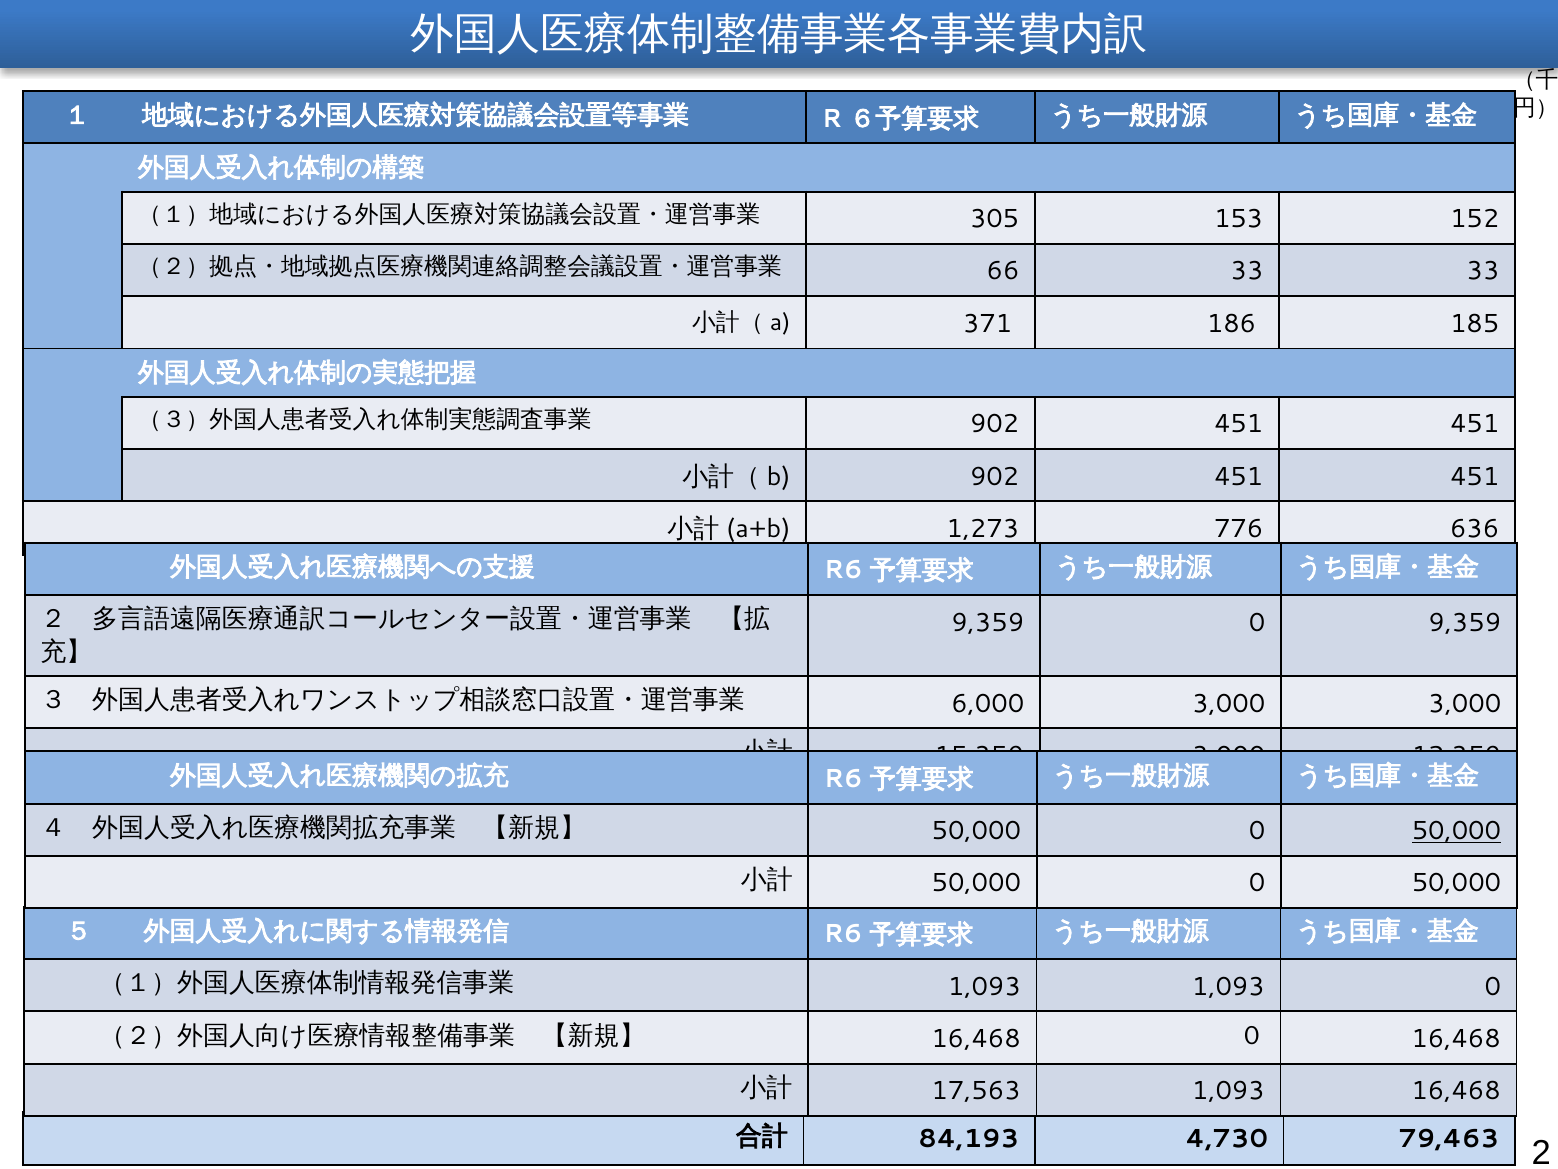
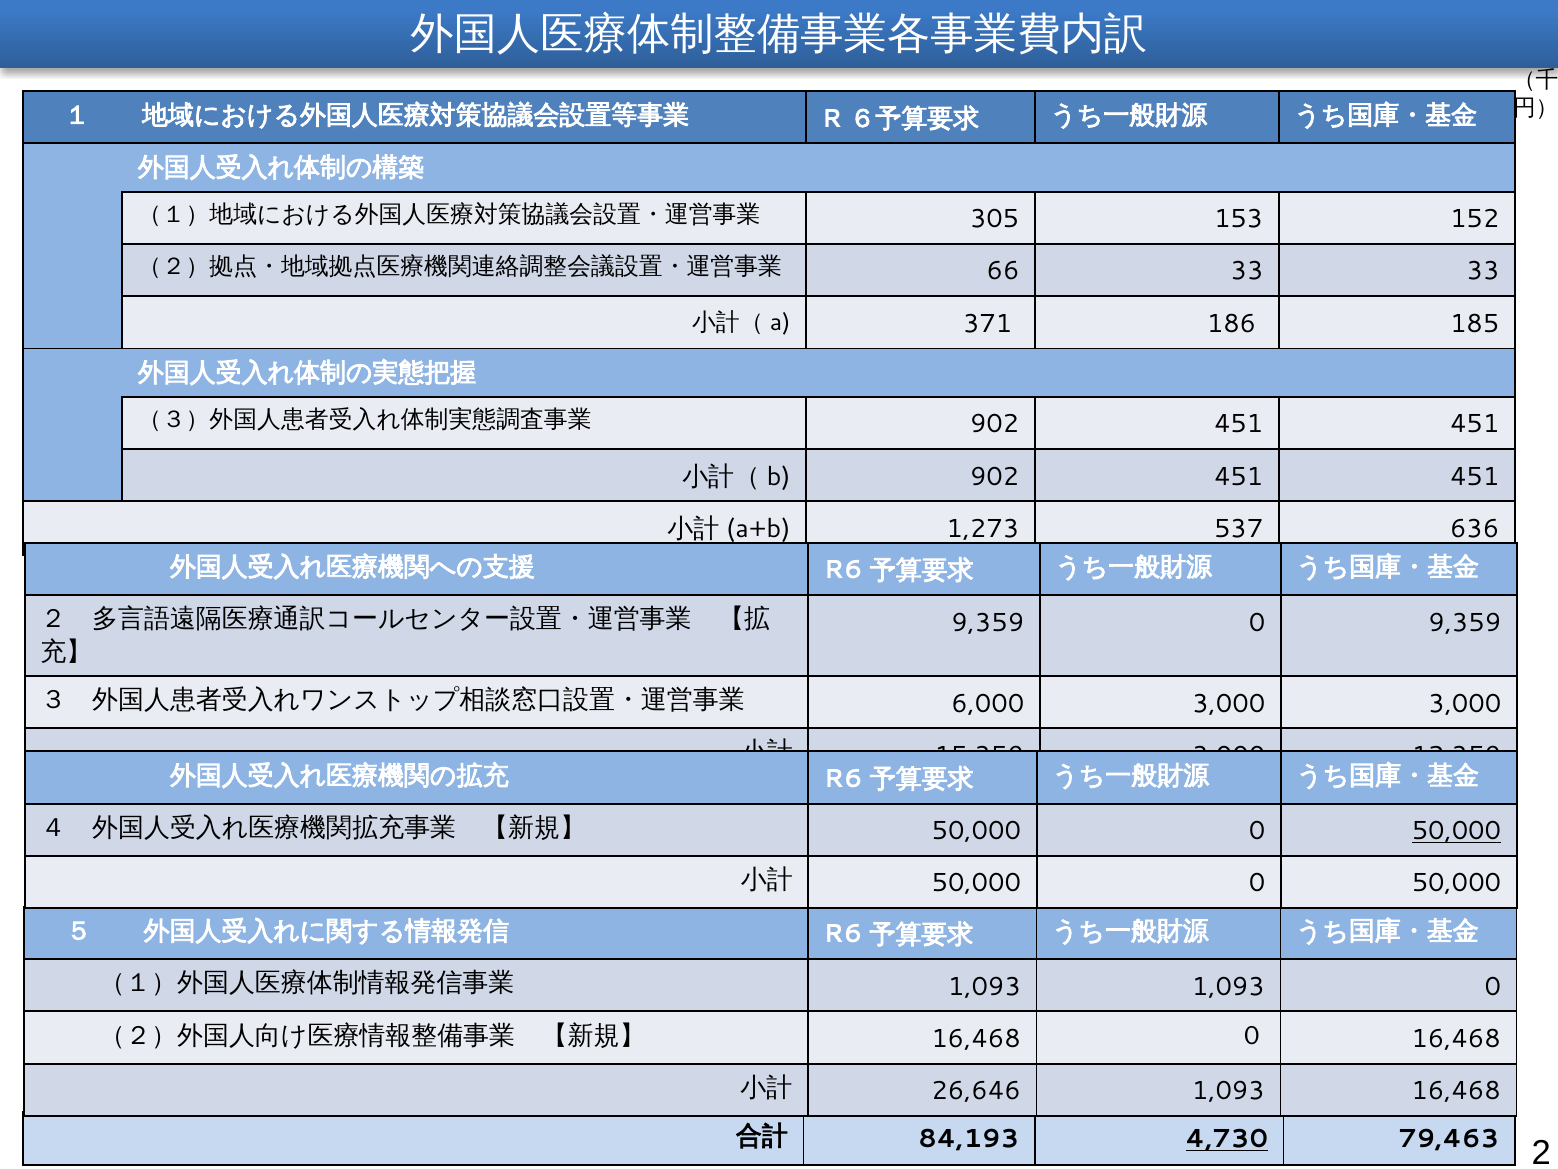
776: 776 -> 537
17,563: 17,563 -> 26,646
4,730 underline: none -> present
